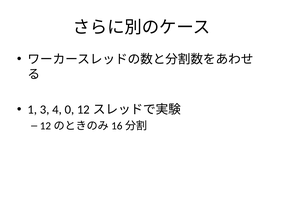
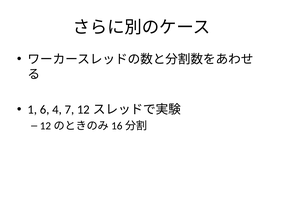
3: 3 -> 6
0: 0 -> 7
